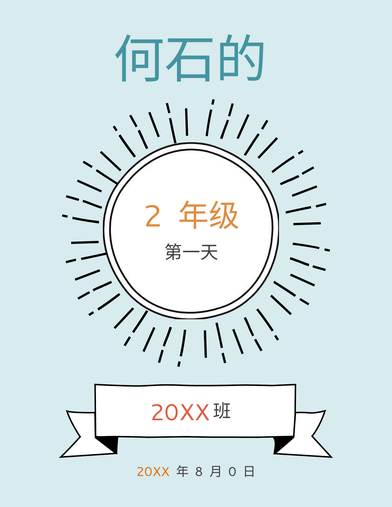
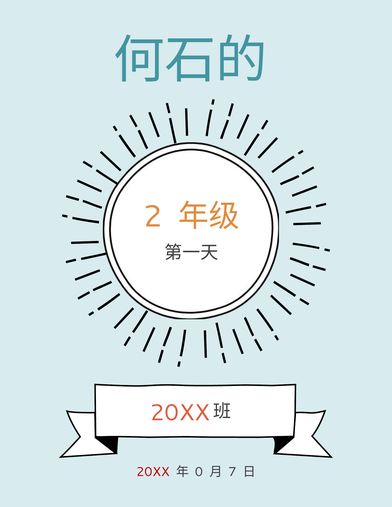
20XX colour: orange -> red
8: 8 -> 0
0: 0 -> 7
